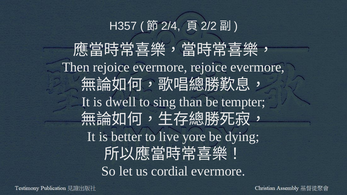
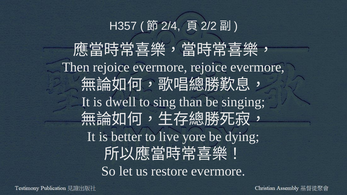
tempter: tempter -> singing
cordial: cordial -> restore
